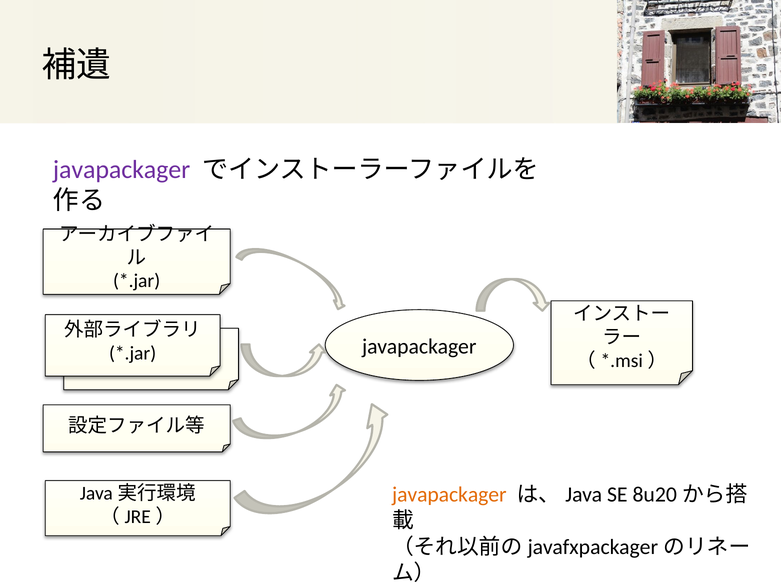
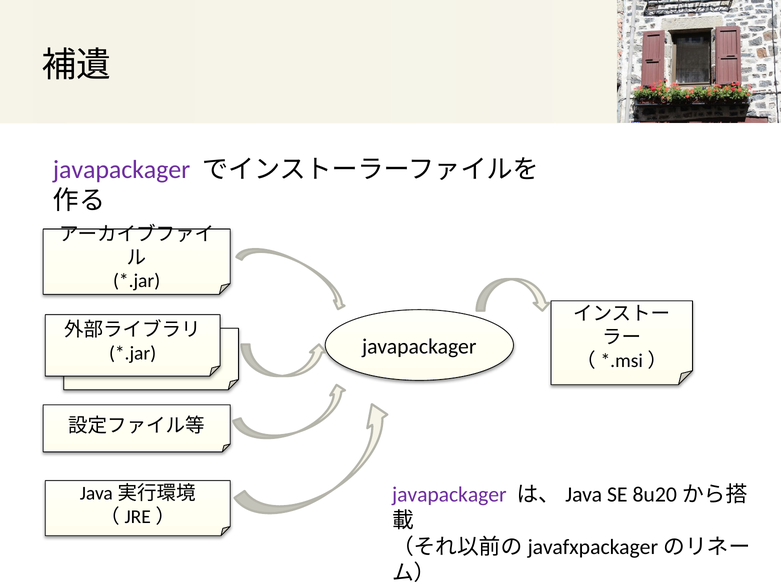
javapackager at (449, 495) colour: orange -> purple
